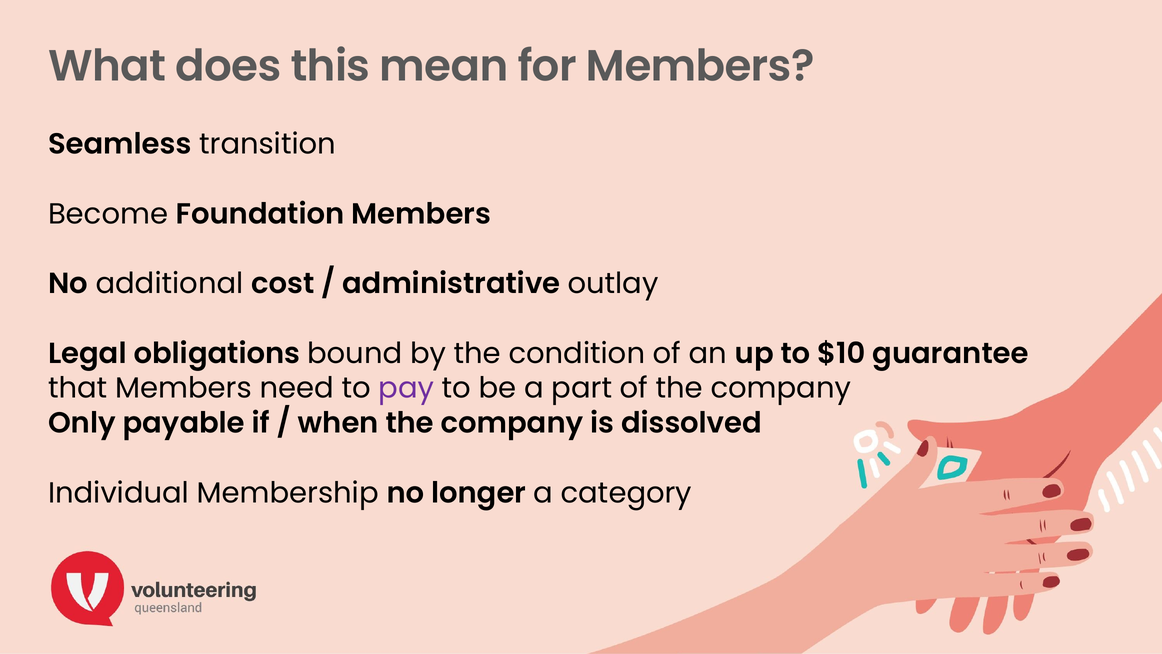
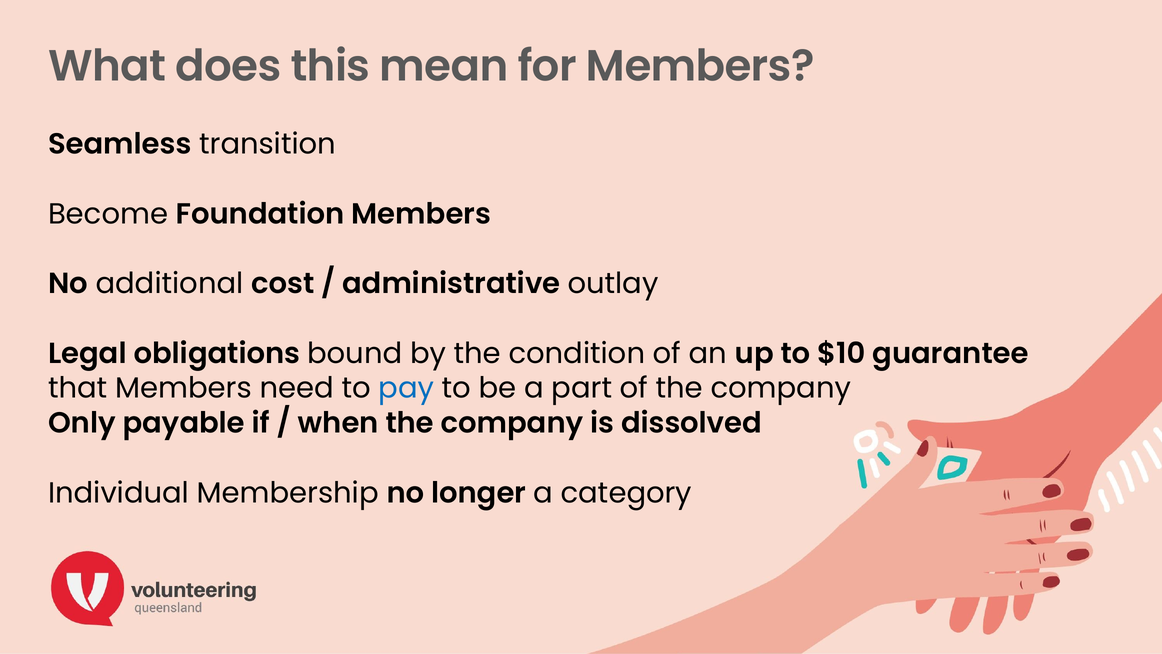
pay colour: purple -> blue
